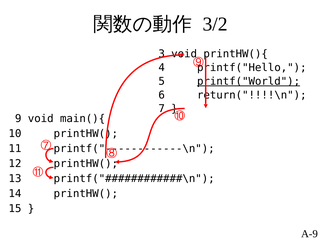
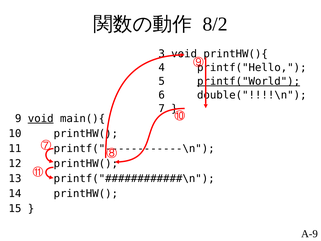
3/2: 3/2 -> 8/2
return("!!!!\n: return("!!!!\n -> double("!!!!\n
void at (41, 118) underline: none -> present
